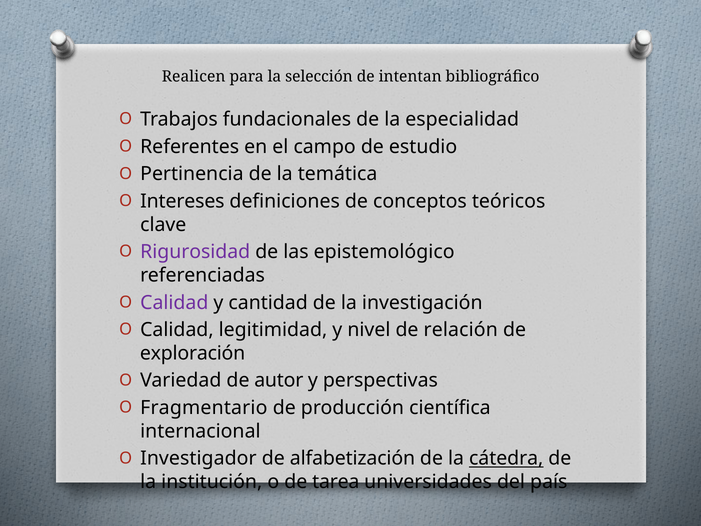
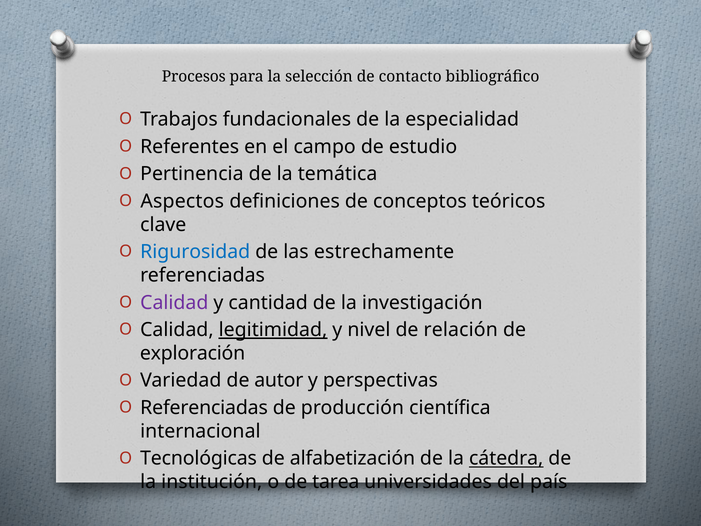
Realicen: Realicen -> Procesos
intentan: intentan -> contacto
Intereses: Intereses -> Aspectos
Rigurosidad colour: purple -> blue
epistemológico: epistemológico -> estrechamente
legitimidad underline: none -> present
O Fragmentario: Fragmentario -> Referenciadas
Investigador: Investigador -> Tecnológicas
